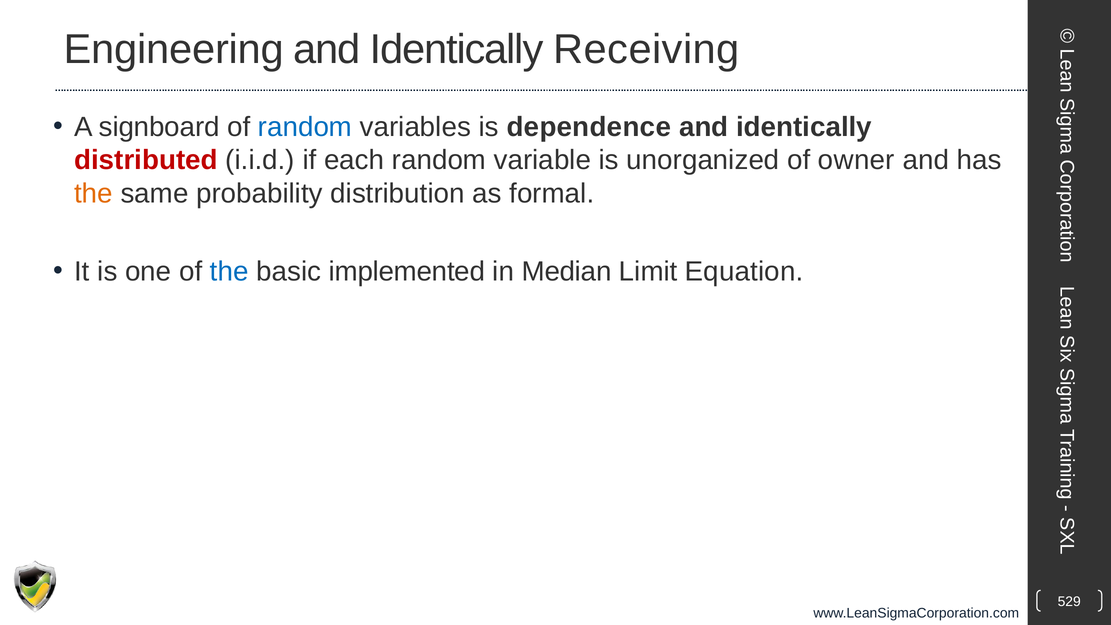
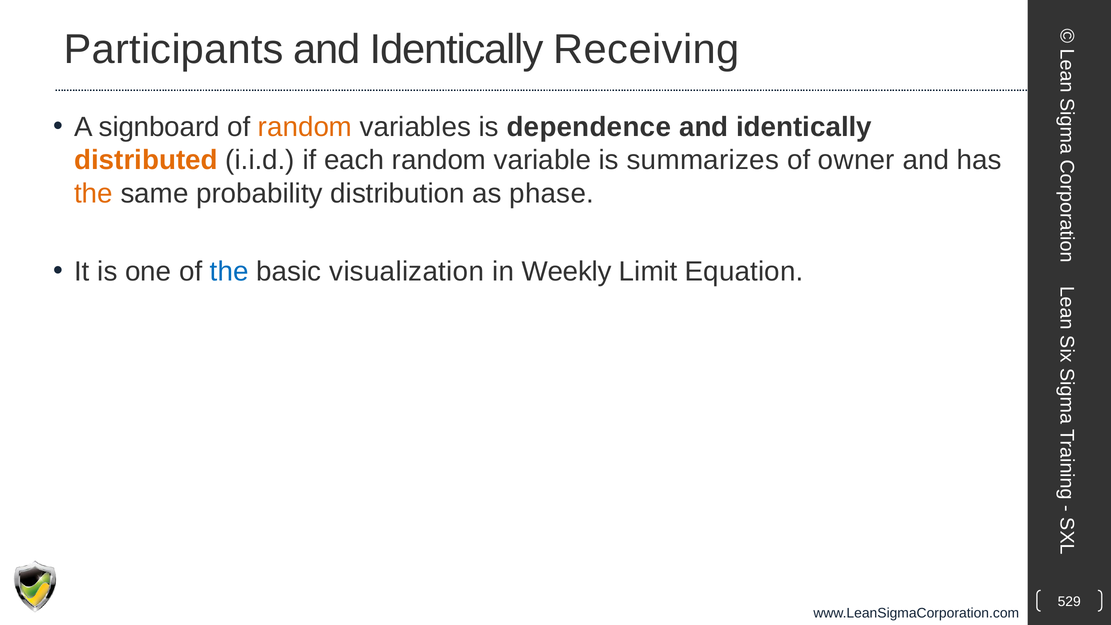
Engineering: Engineering -> Participants
random at (305, 127) colour: blue -> orange
distributed colour: red -> orange
unorganized: unorganized -> summarizes
formal: formal -> phase
implemented: implemented -> visualization
Median: Median -> Weekly
